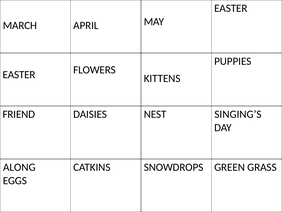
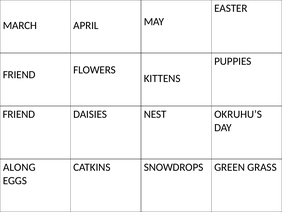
EASTER at (19, 74): EASTER -> FRIEND
SINGING’S: SINGING’S -> OKRUHU’S
